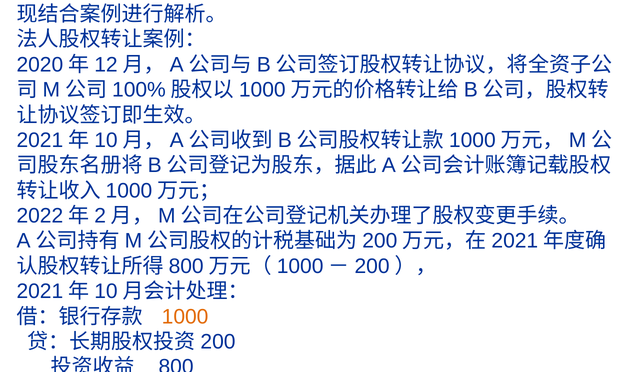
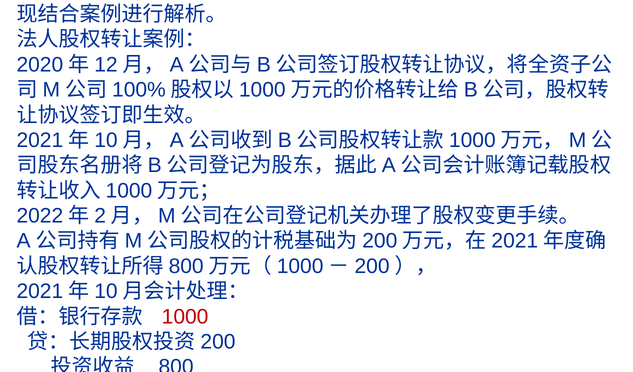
1000 colour: orange -> red
